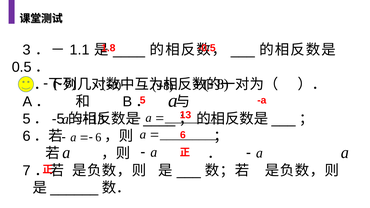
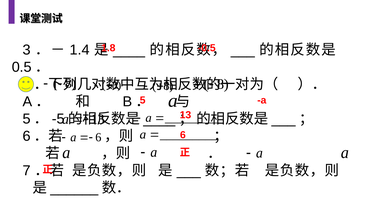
1.1: 1.1 -> 1.4
